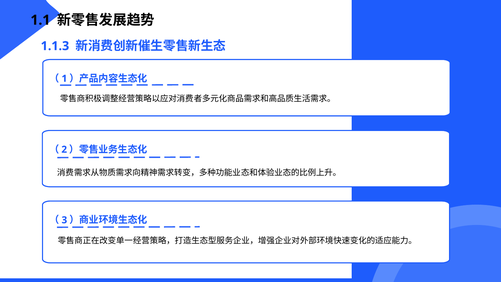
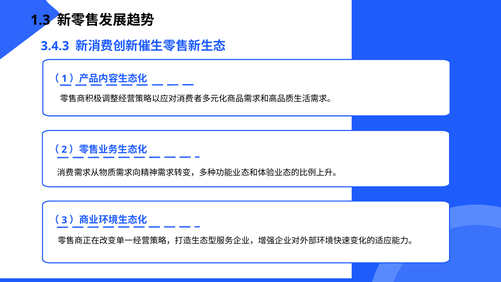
1.1: 1.1 -> 1.3
1.1.3: 1.1.3 -> 3.4.3
